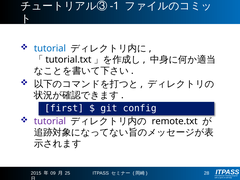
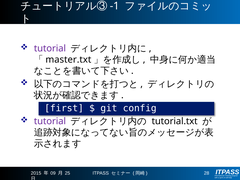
tutorial at (50, 48) colour: blue -> purple
tutorial.txt: tutorial.txt -> master.txt
remote.txt: remote.txt -> tutorial.txt
